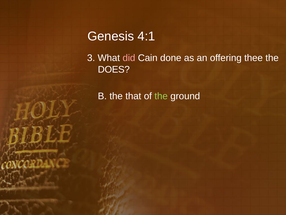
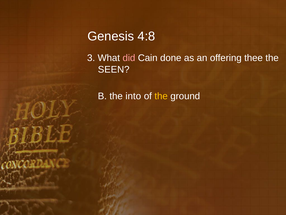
4:1: 4:1 -> 4:8
DOES: DOES -> SEEN
that: that -> into
the at (161, 96) colour: light green -> yellow
